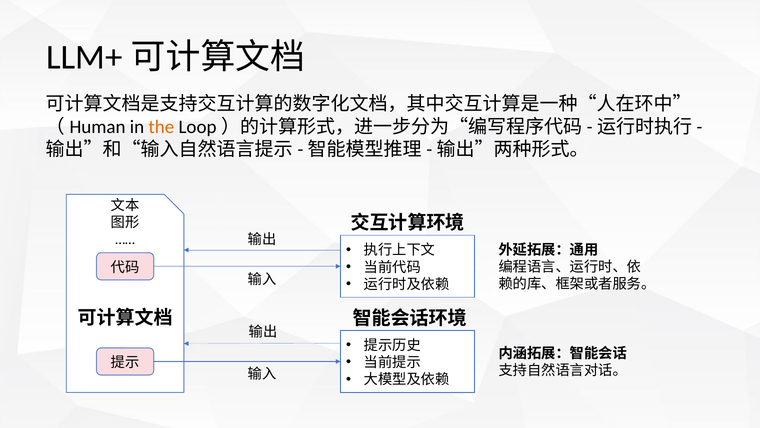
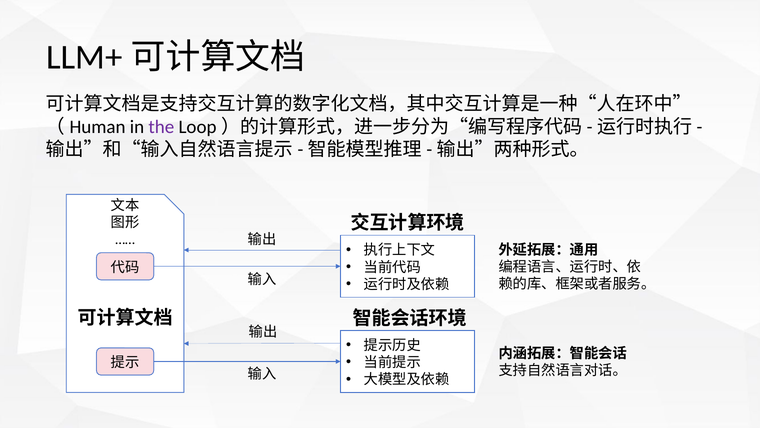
the colour: orange -> purple
